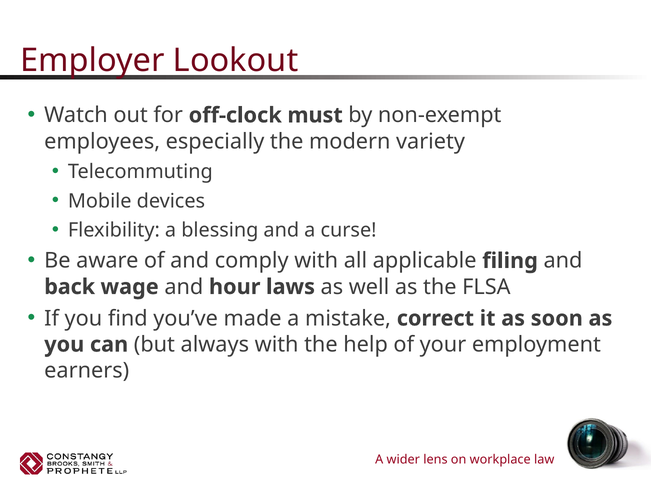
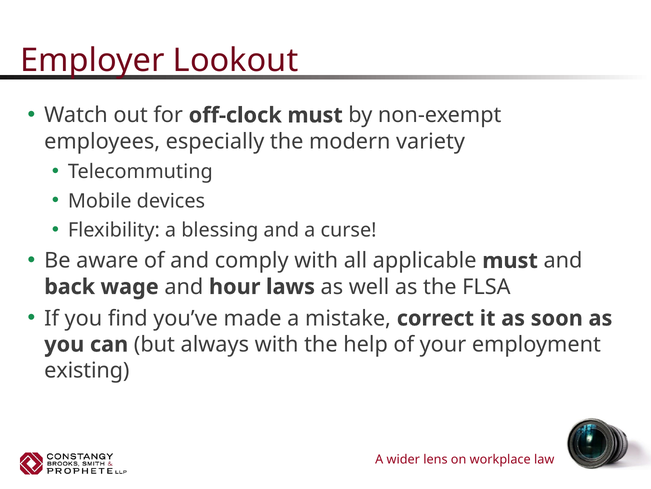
applicable filing: filing -> must
earners: earners -> existing
